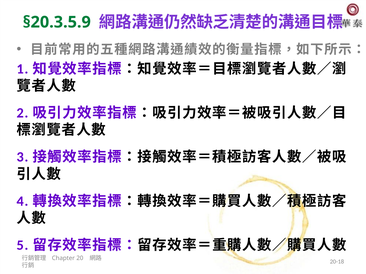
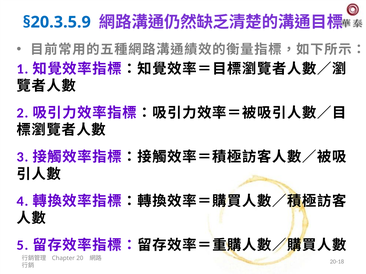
§20.3.5.9 colour: green -> blue
